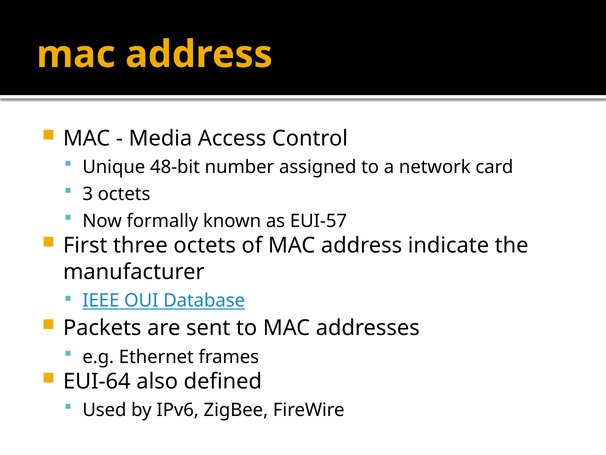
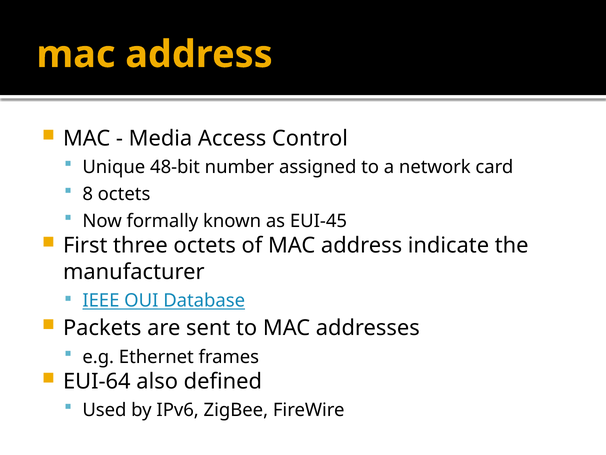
3: 3 -> 8
EUI-57: EUI-57 -> EUI-45
